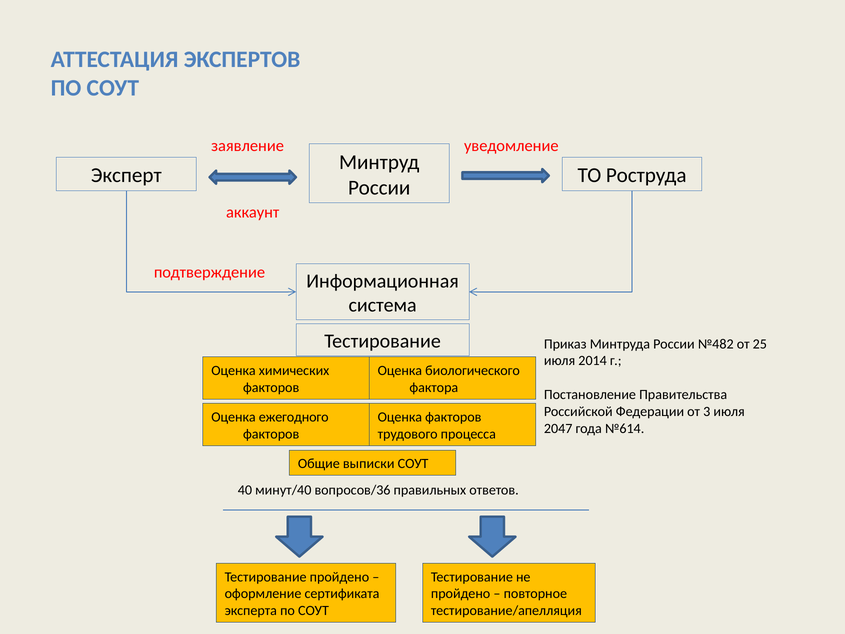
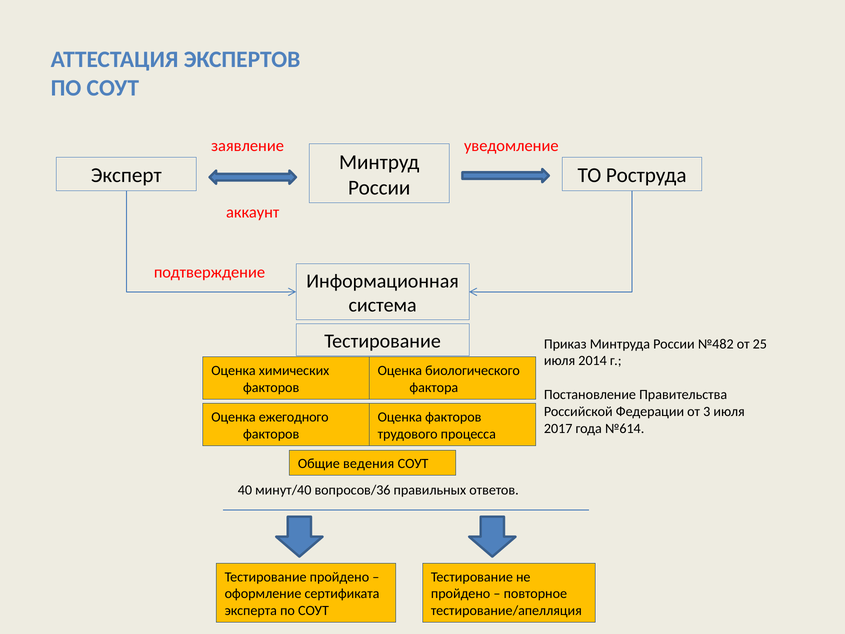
2047: 2047 -> 2017
выписки: выписки -> ведения
